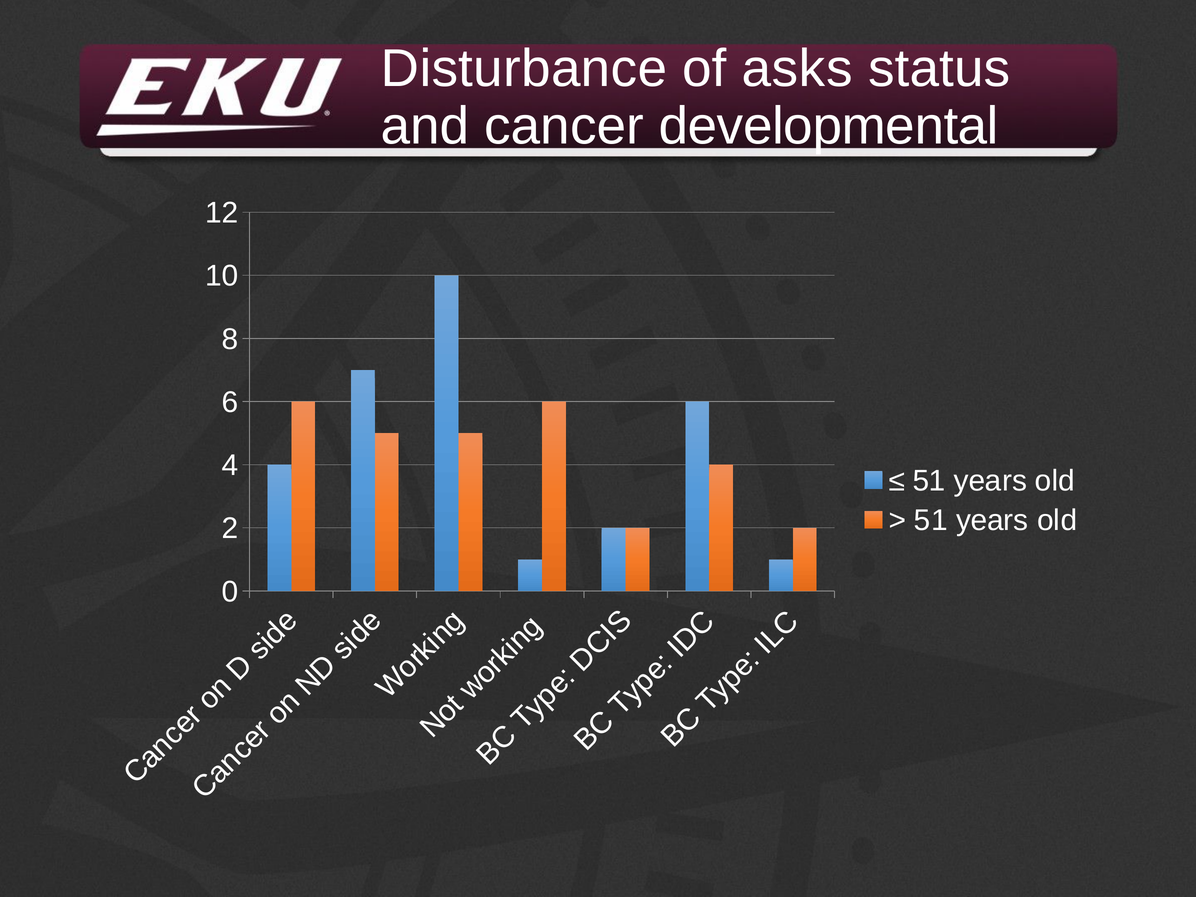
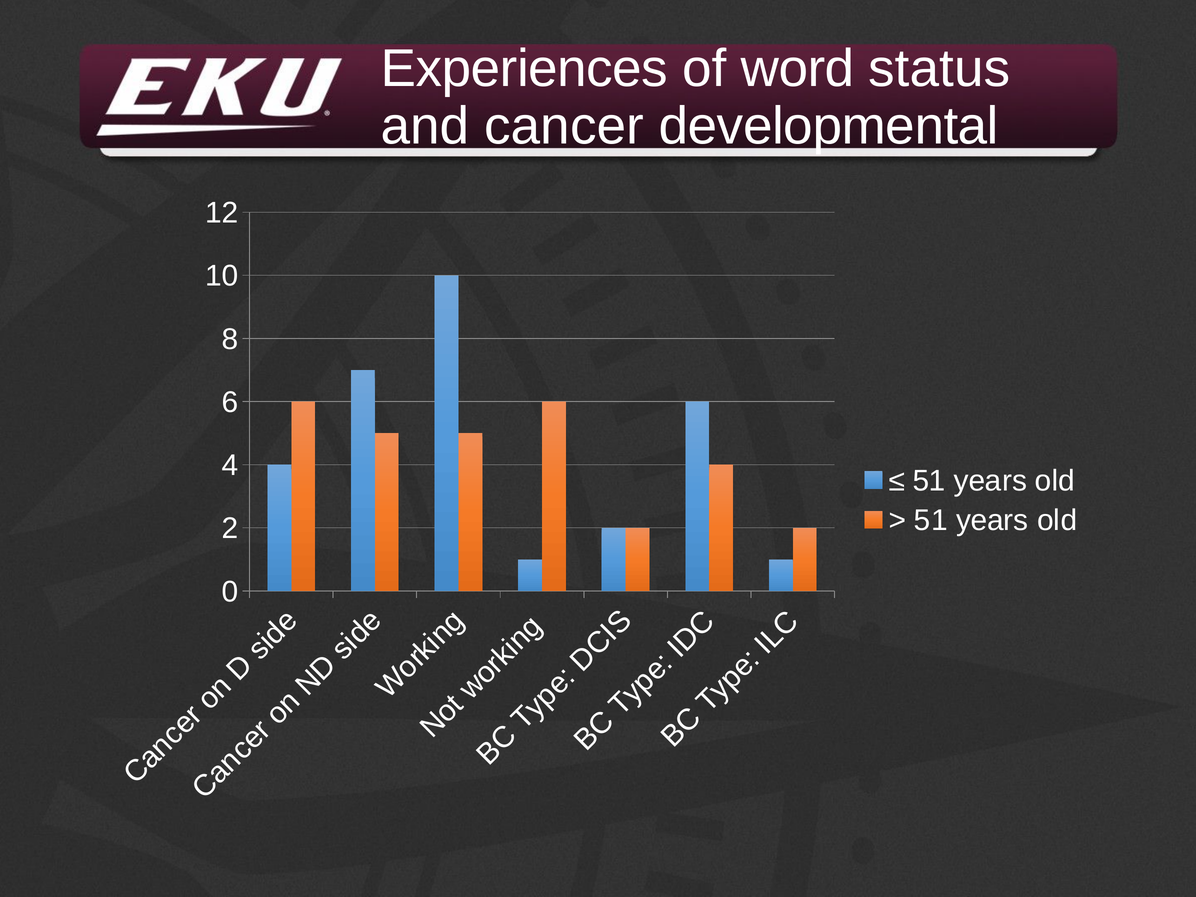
Disturbance: Disturbance -> Experiences
asks: asks -> word
